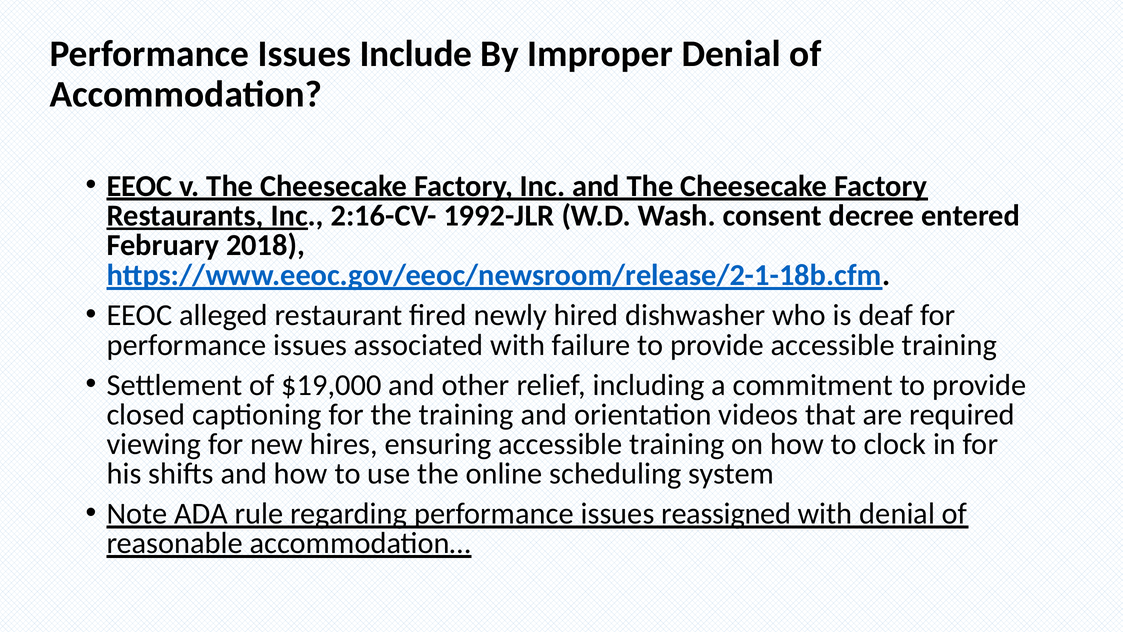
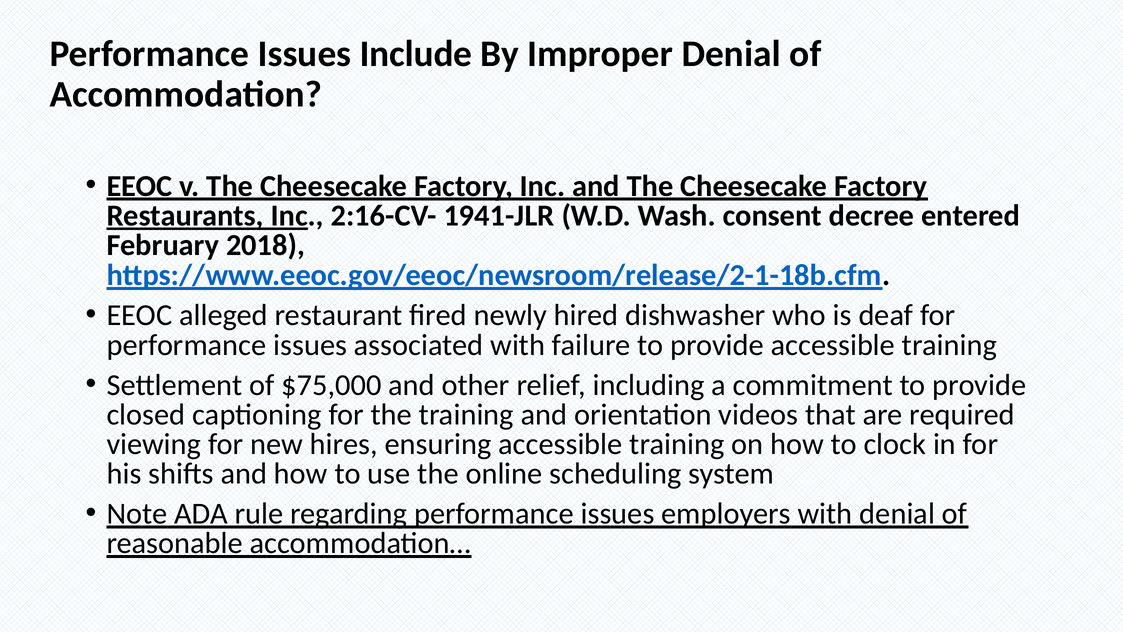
1992-JLR: 1992-JLR -> 1941-JLR
$19,000: $19,000 -> $75,000
reassigned: reassigned -> employers
